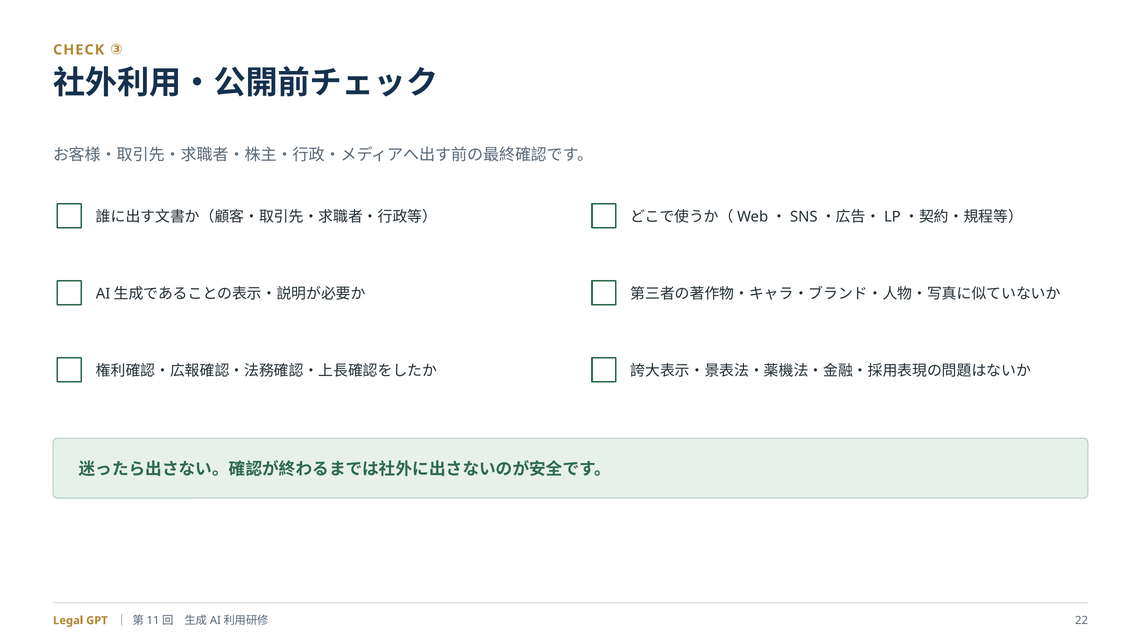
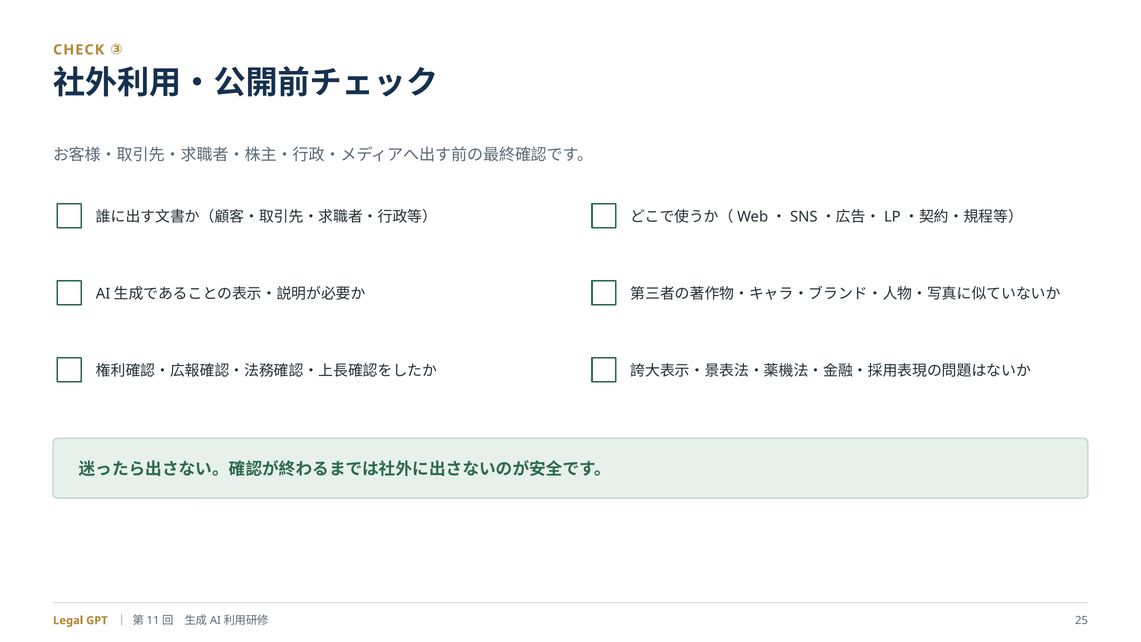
22: 22 -> 25
